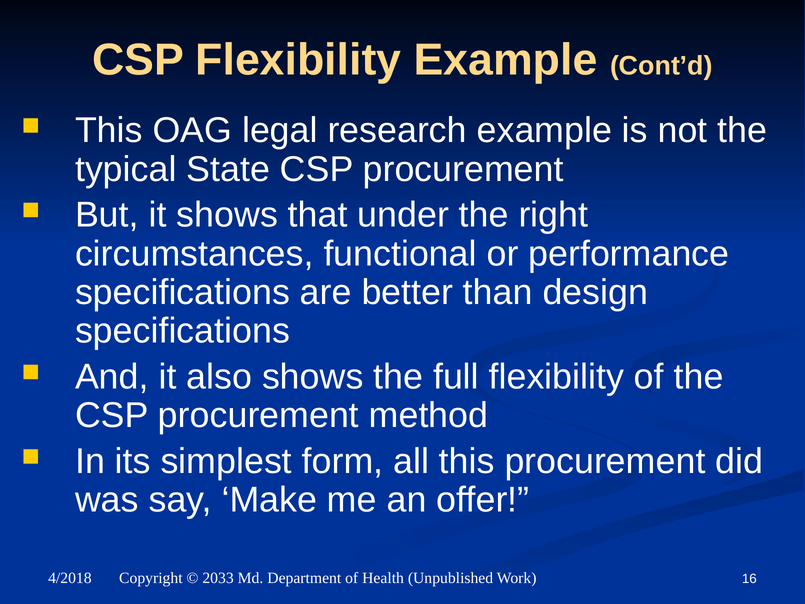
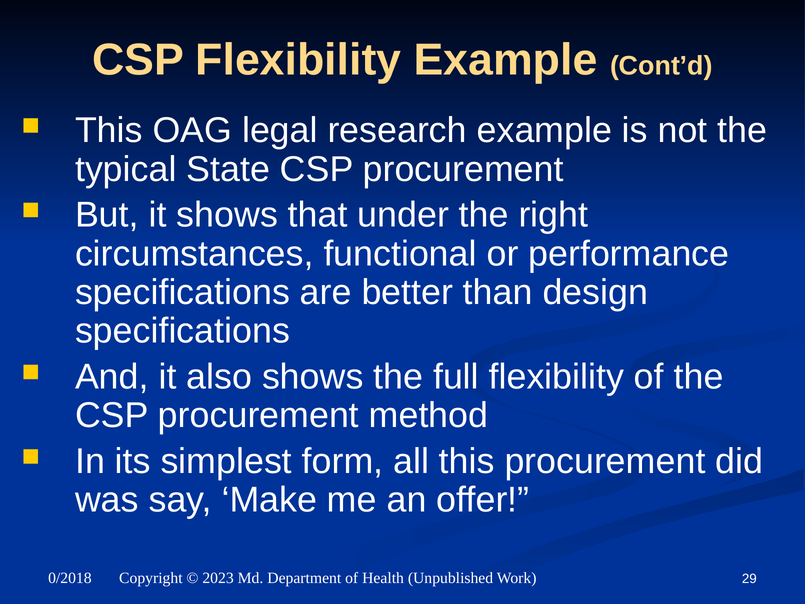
4/2018: 4/2018 -> 0/2018
2033: 2033 -> 2023
16: 16 -> 29
